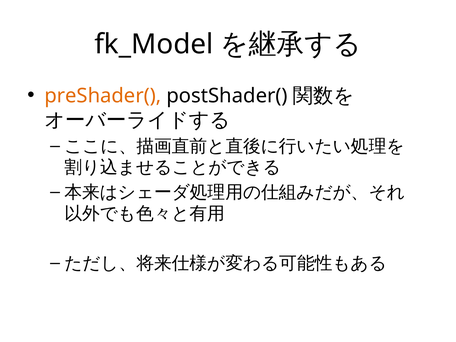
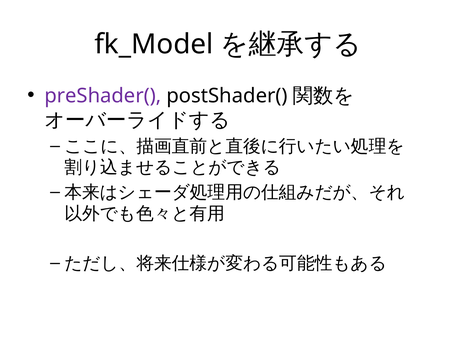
preShader( colour: orange -> purple
